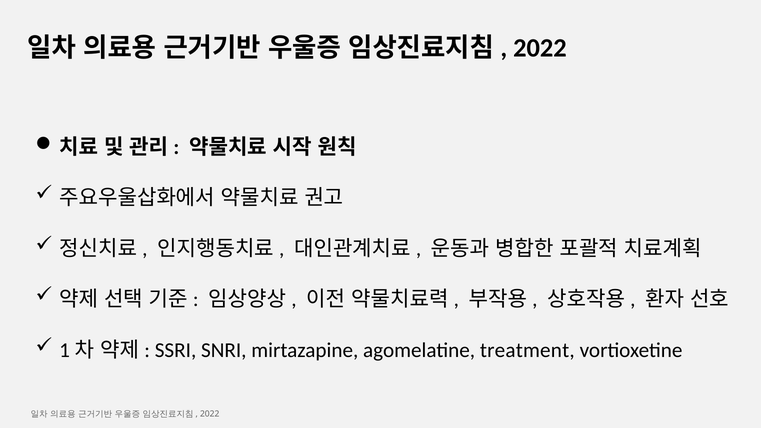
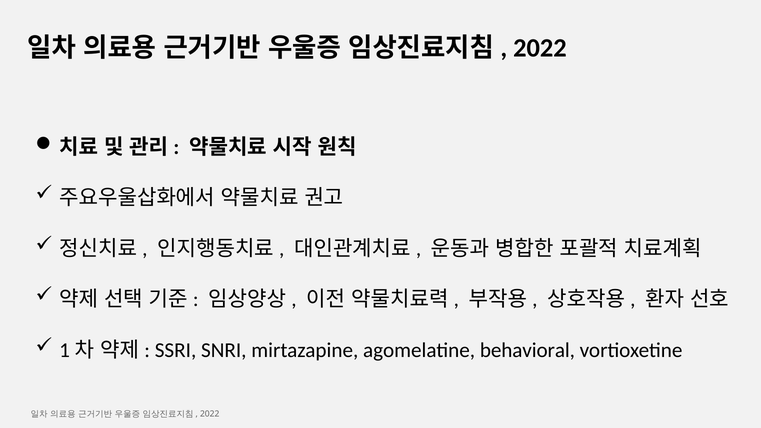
treatment: treatment -> behavioral
